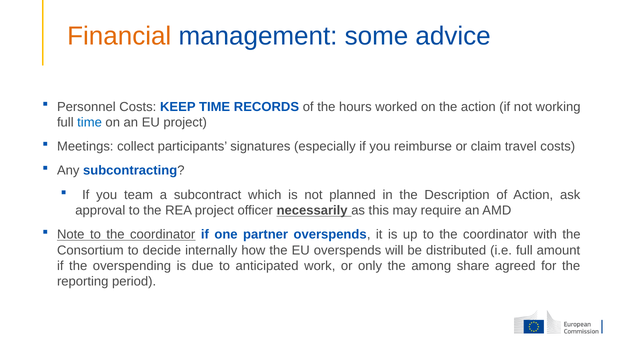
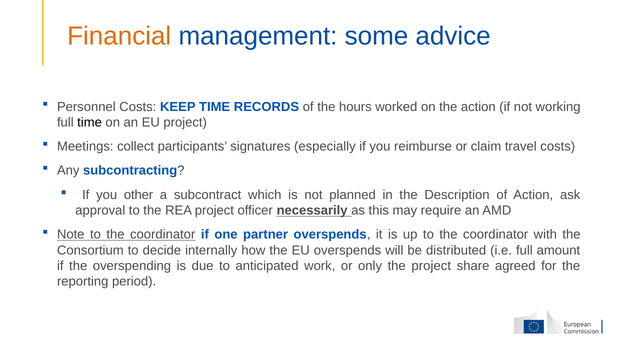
time at (90, 122) colour: blue -> black
team: team -> other
the among: among -> project
